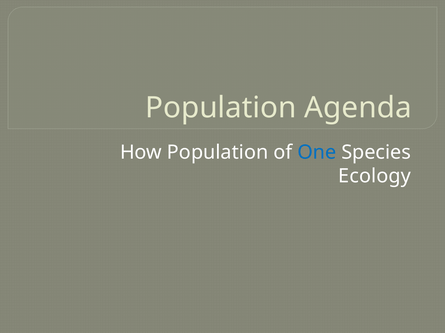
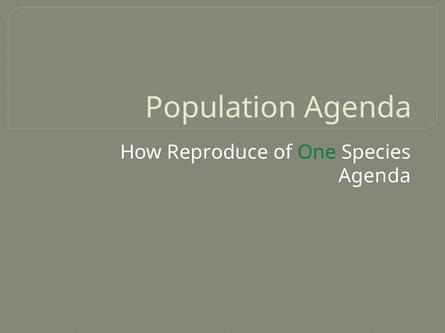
How Population: Population -> Reproduce
One colour: blue -> green
Ecology at (375, 176): Ecology -> Agenda
